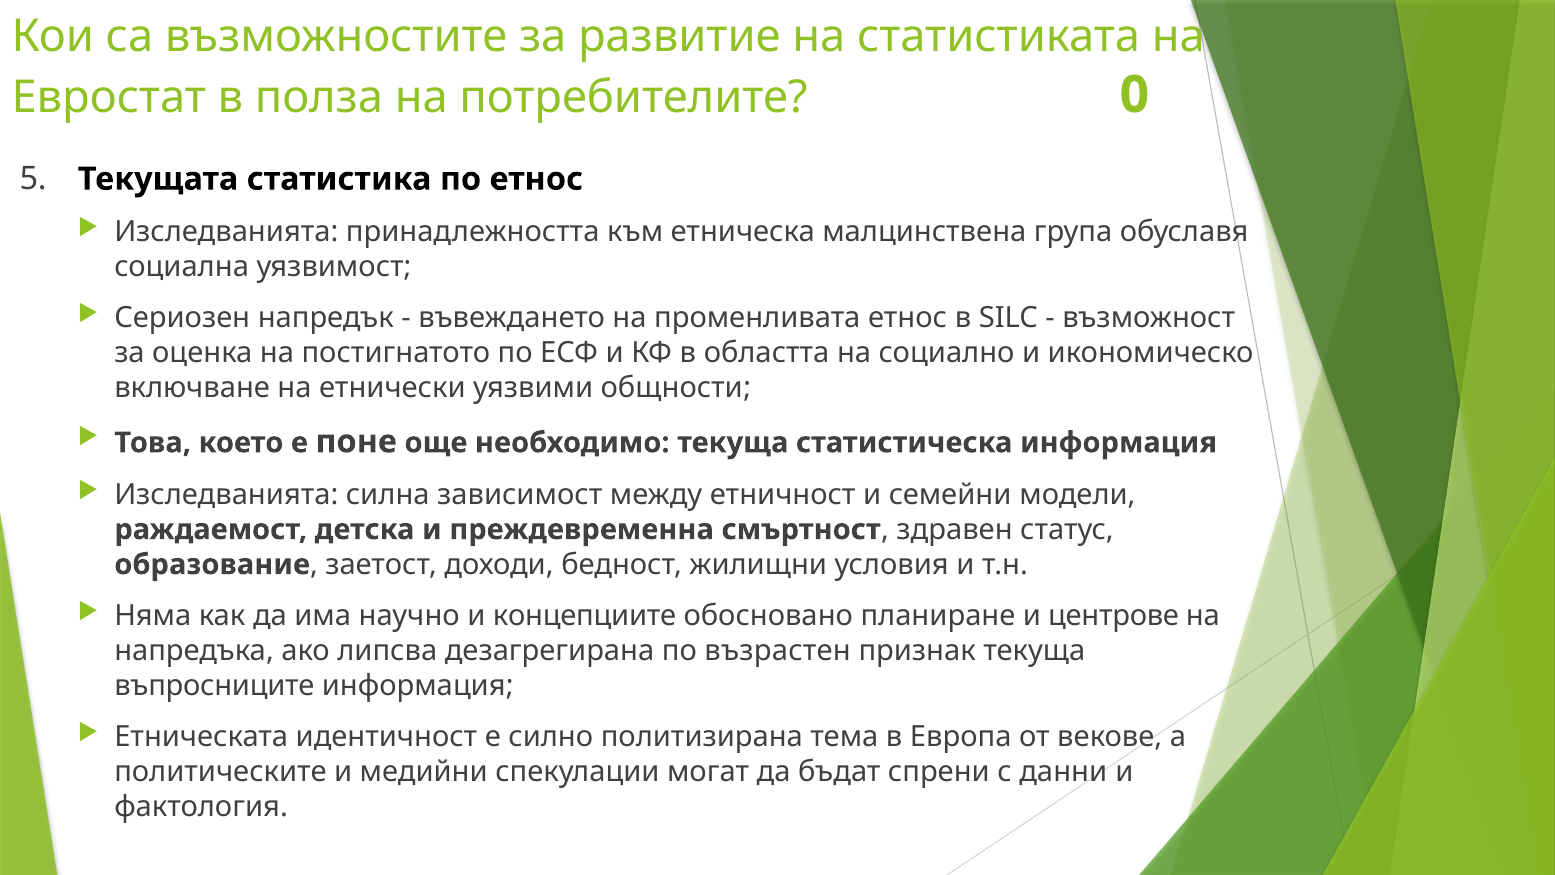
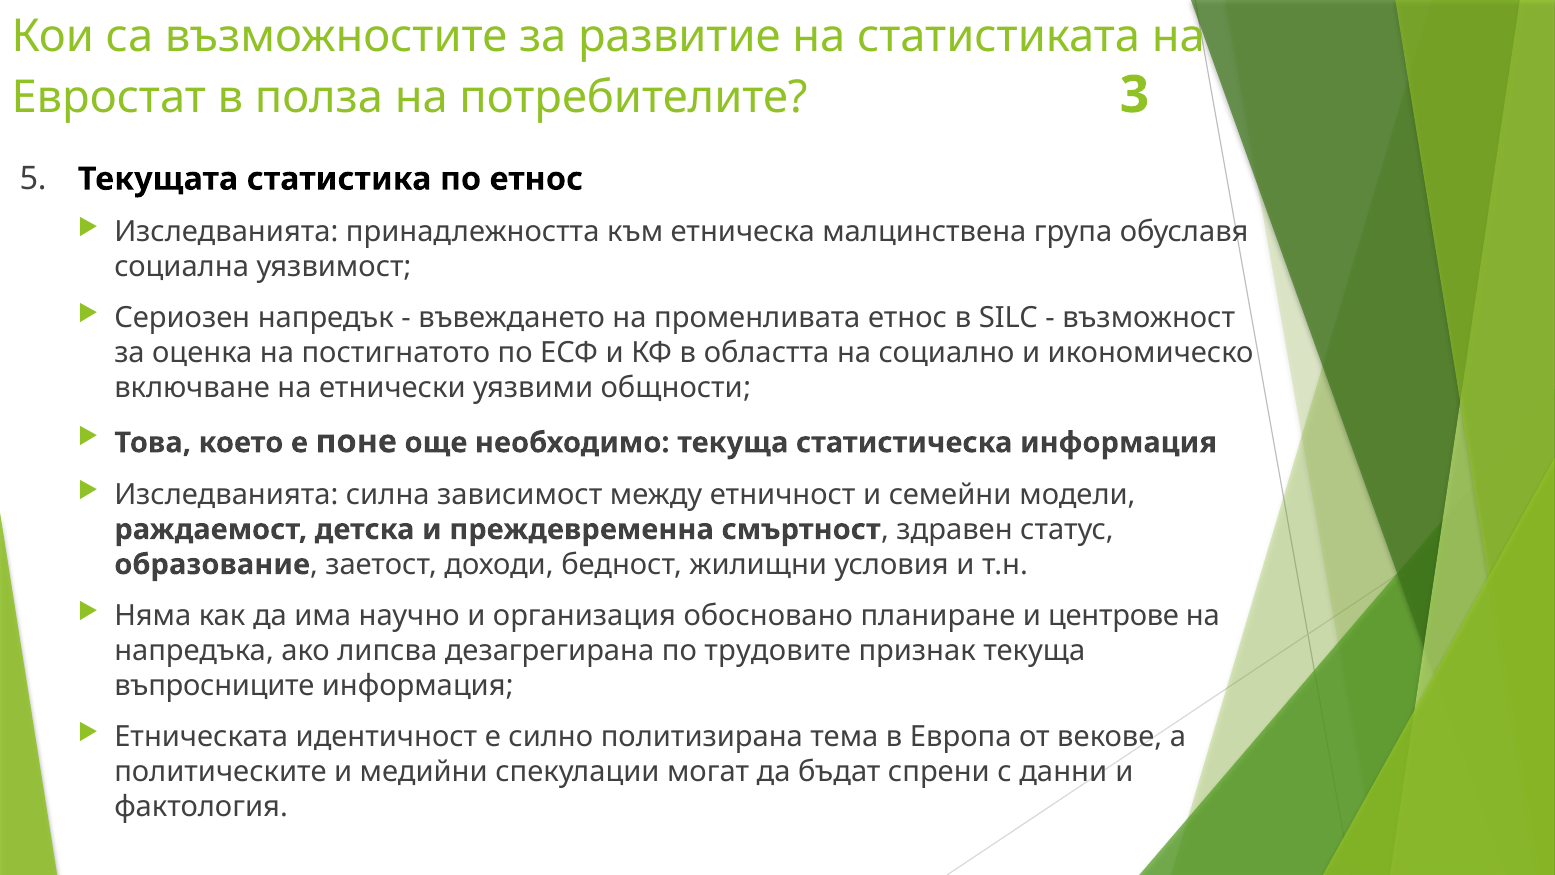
0: 0 -> 3
концепциите: концепциите -> организация
възрастен: възрастен -> трудовите
